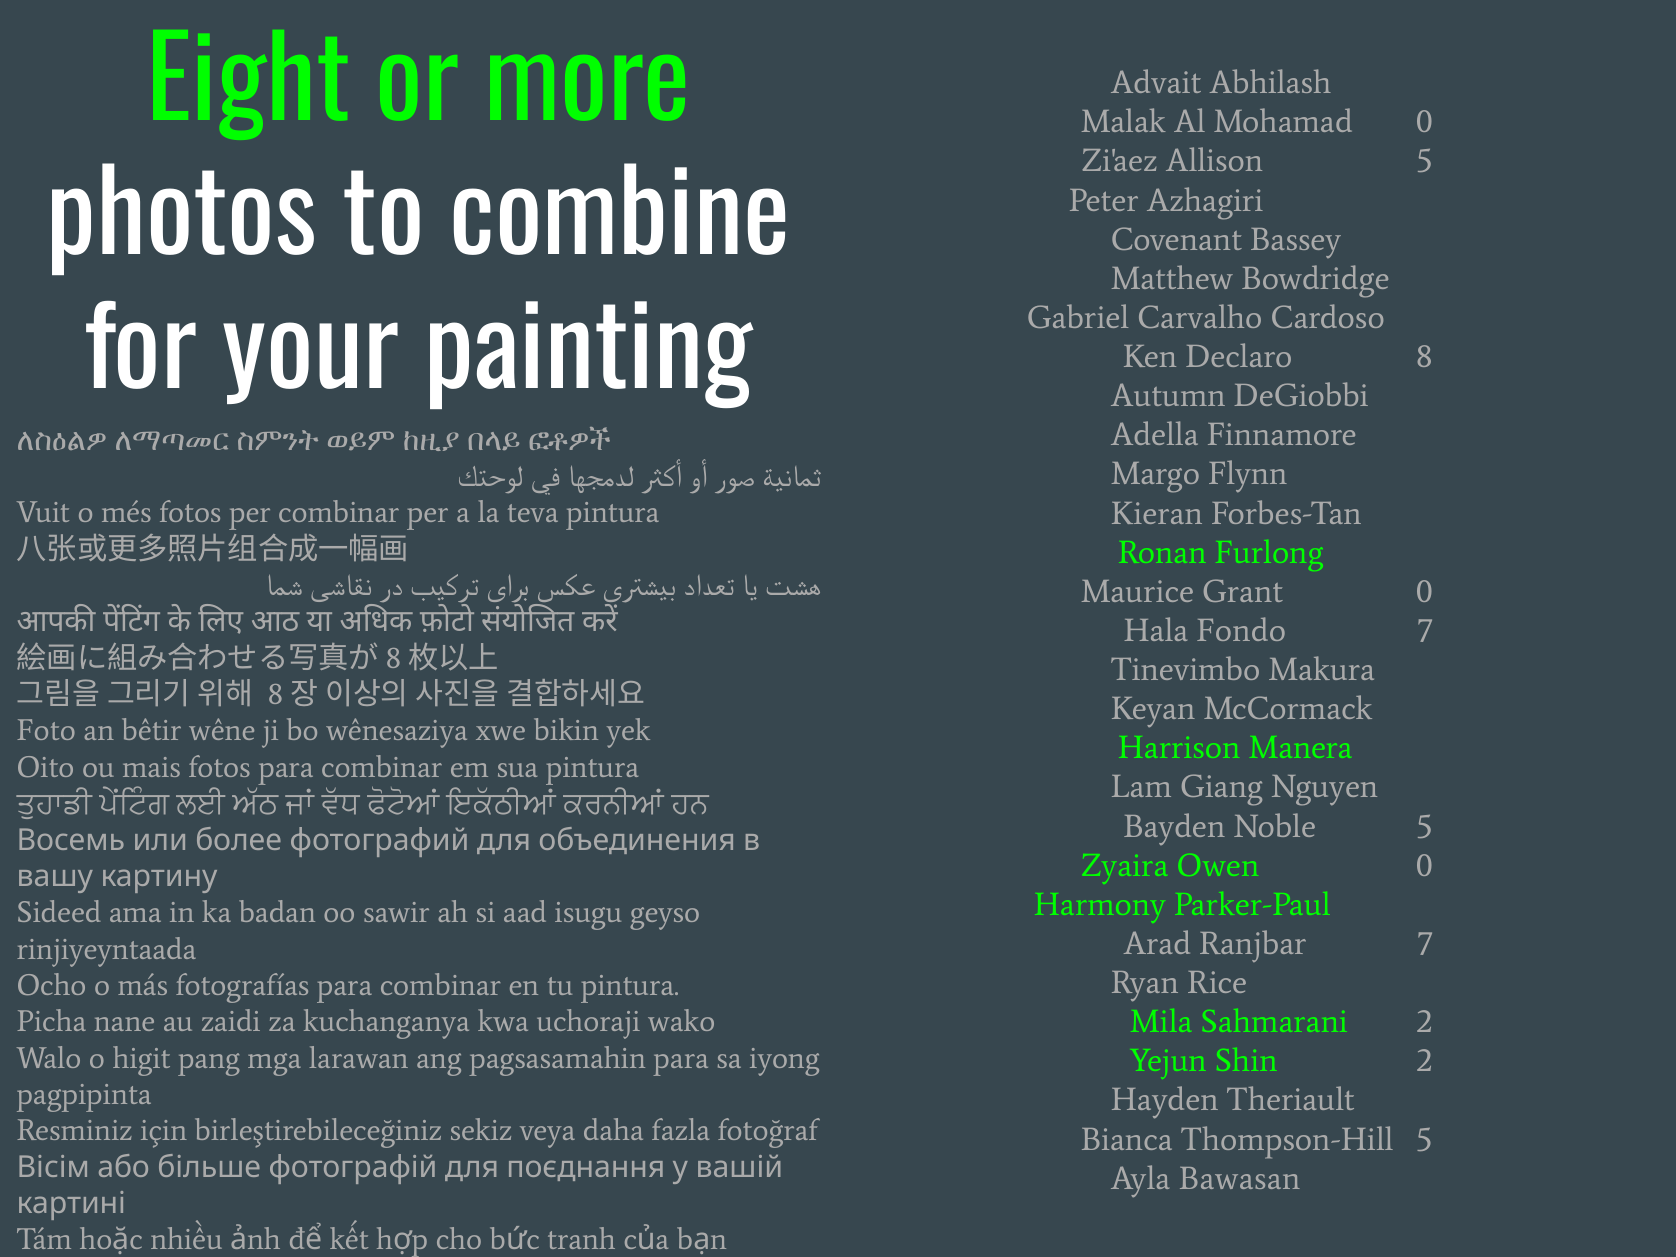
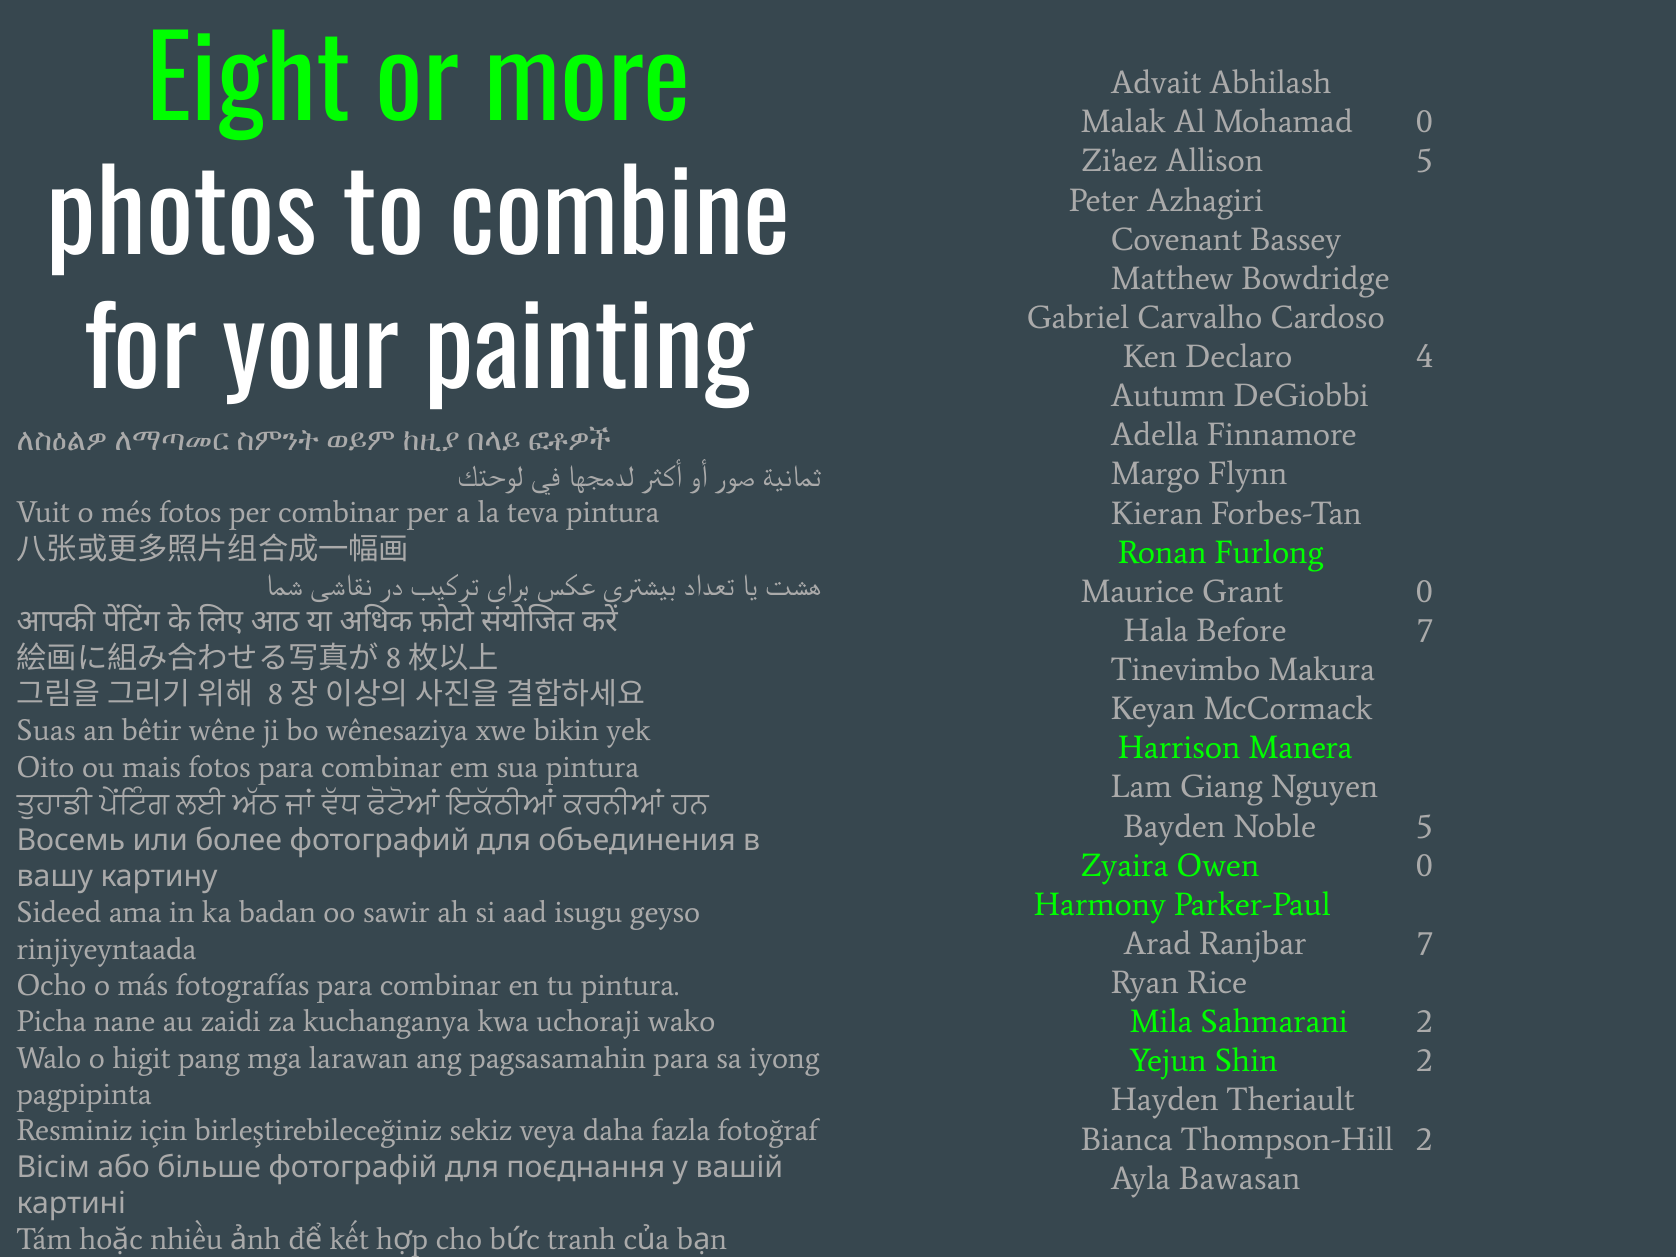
Declaro 8: 8 -> 4
Fondo: Fondo -> Before
Foto: Foto -> Suas
Thompson-Hill 5: 5 -> 2
